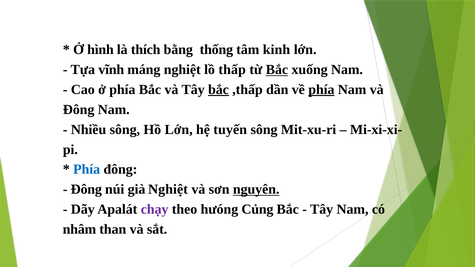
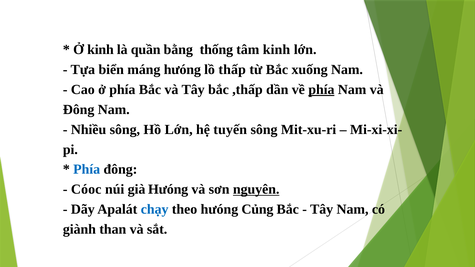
Ở hình: hình -> kinh
thích: thích -> quần
vĩnh: vĩnh -> biển
máng nghiệt: nghiệt -> hưóng
Bắc at (277, 70) underline: present -> none
bắc at (218, 90) underline: present -> none
Đông at (86, 189): Đông -> Cóoc
già Nghiệt: Nghiệt -> Hưóng
chạy colour: purple -> blue
nhâm: nhâm -> giành
